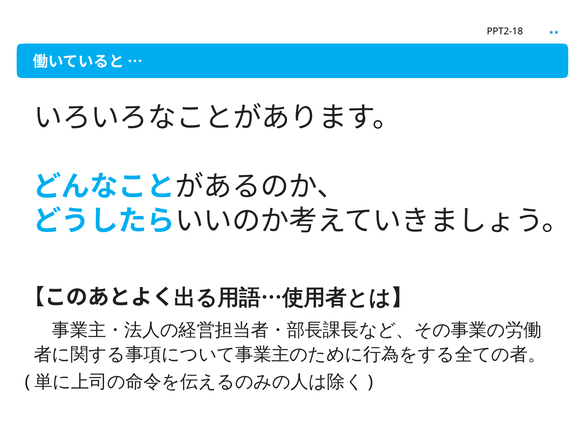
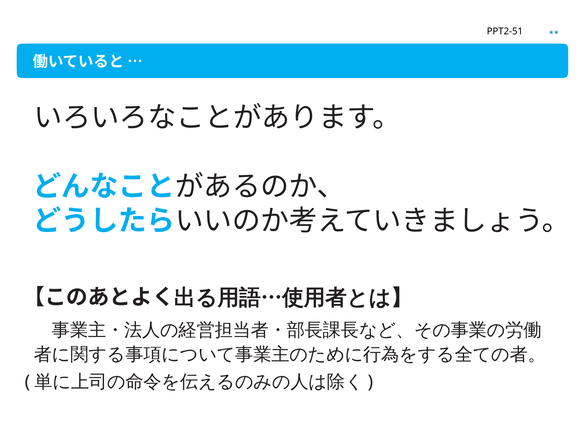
PPT2-18: PPT2-18 -> PPT2-51
